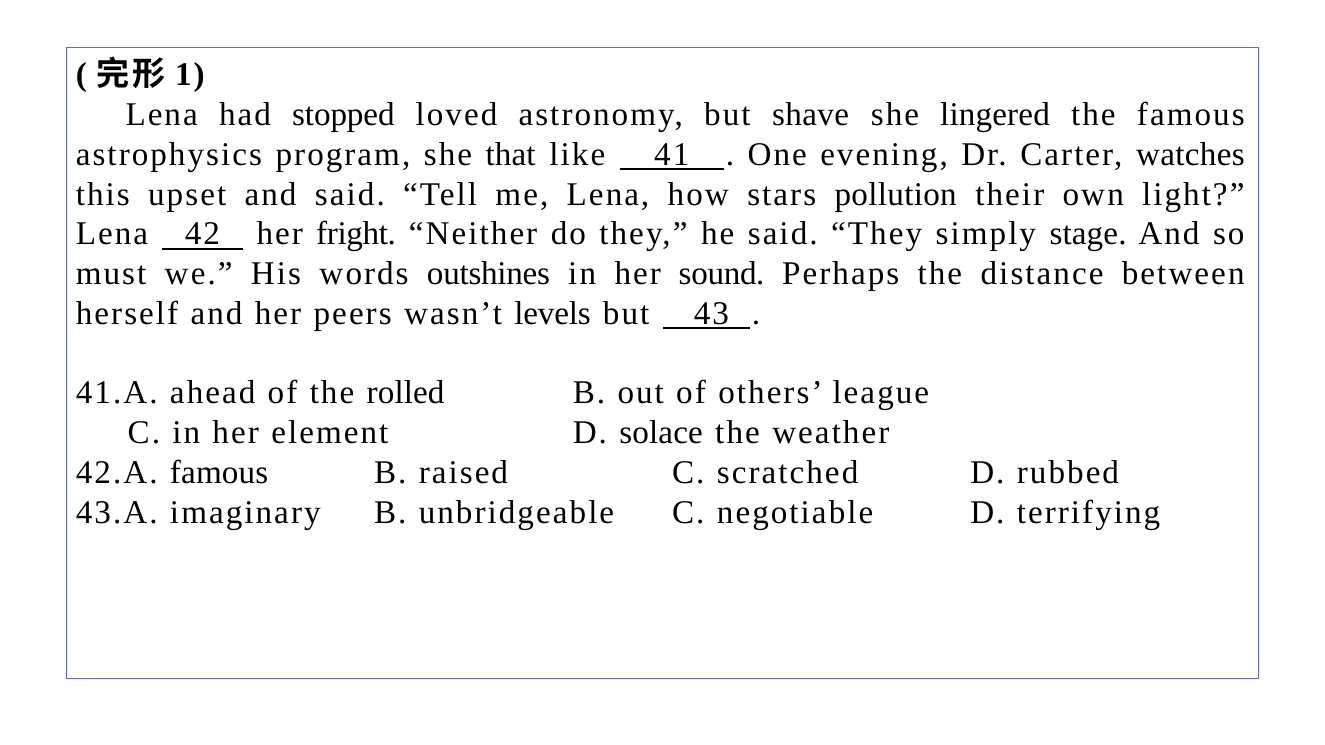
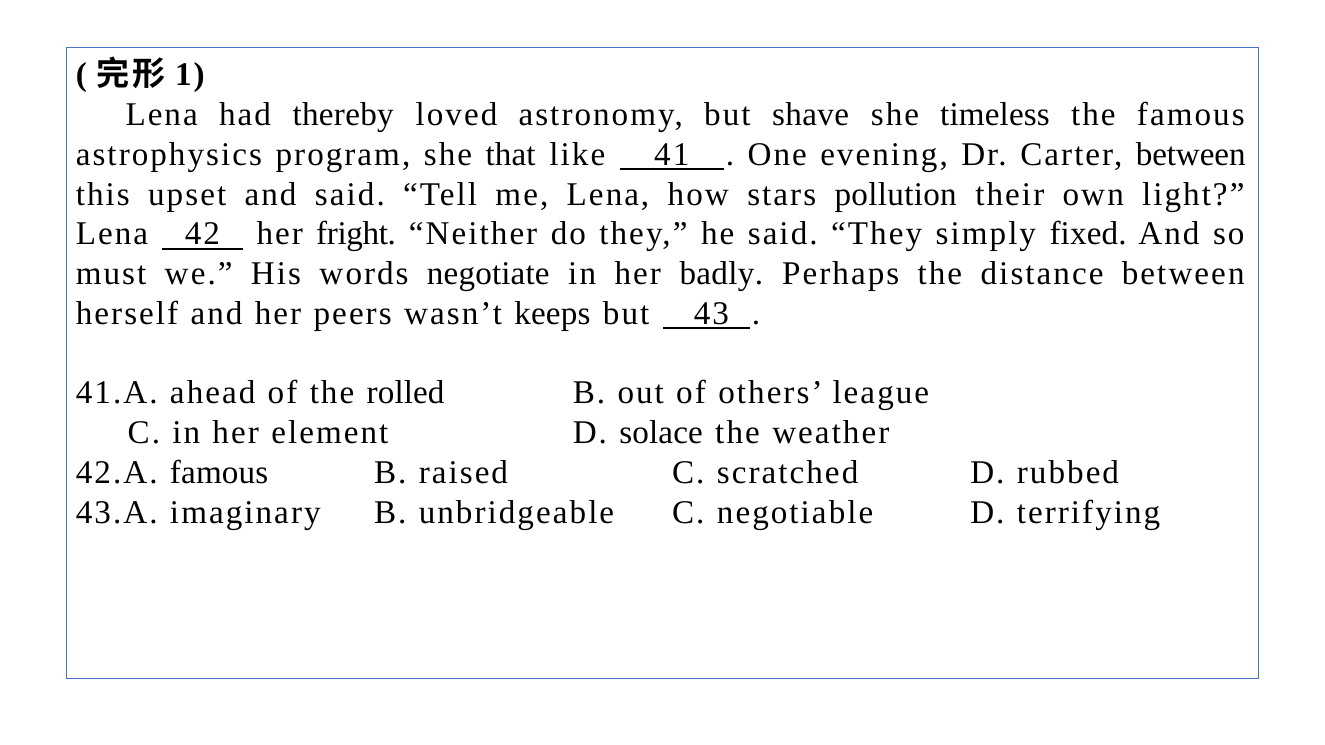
stopped: stopped -> thereby
lingered: lingered -> timeless
Carter watches: watches -> between
stage: stage -> fixed
outshines: outshines -> negotiate
sound: sound -> badly
levels: levels -> keeps
